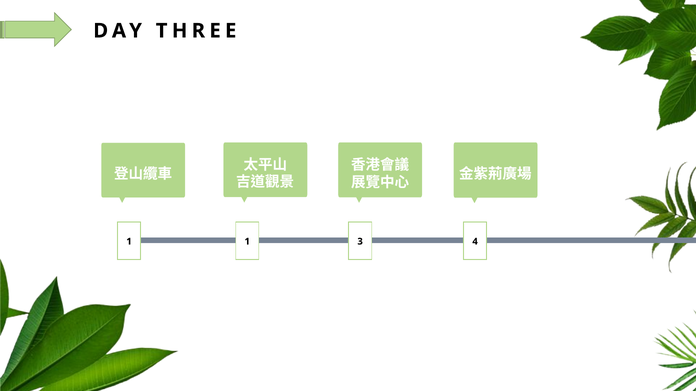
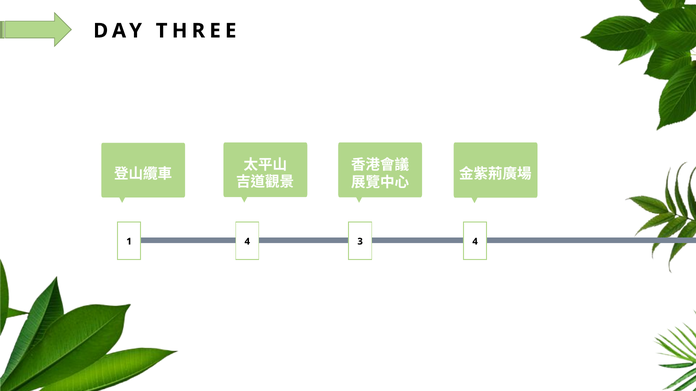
1 1: 1 -> 4
